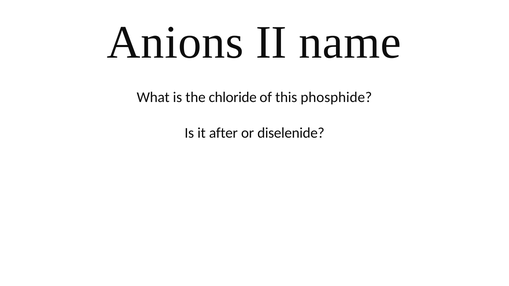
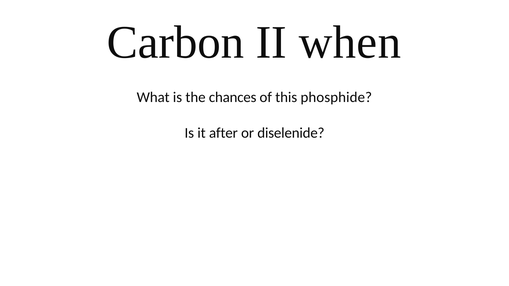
Anions: Anions -> Carbon
name: name -> when
chloride: chloride -> chances
